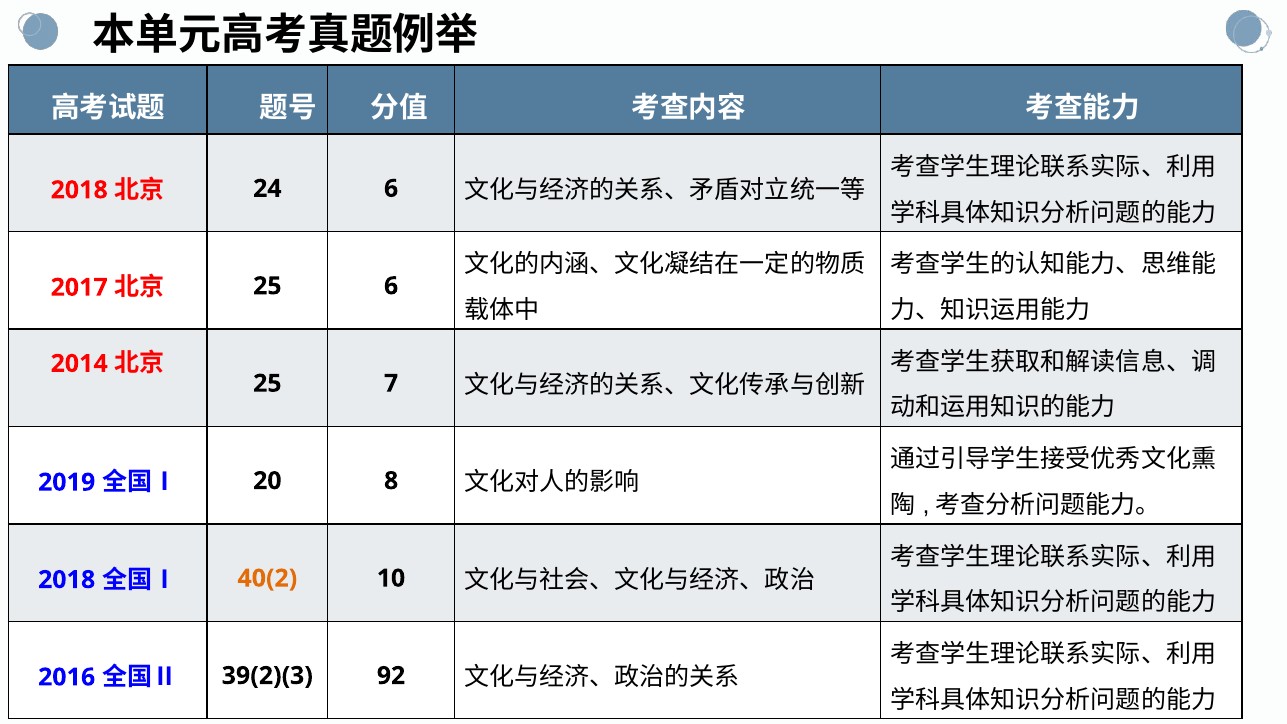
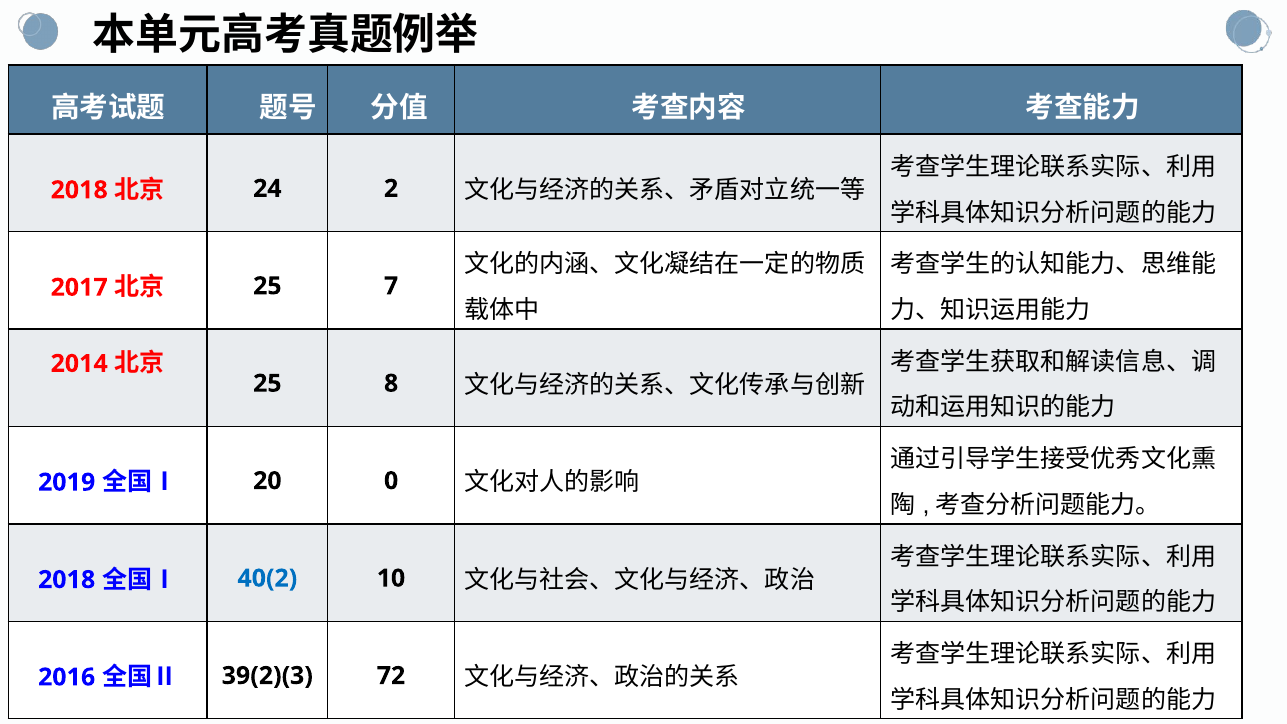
24 6: 6 -> 2
25 6: 6 -> 7
7: 7 -> 8
8: 8 -> 0
40(2 colour: orange -> blue
92: 92 -> 72
